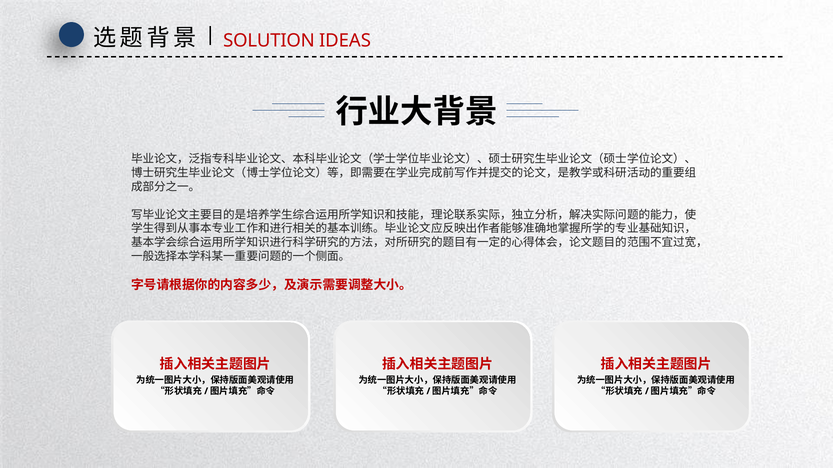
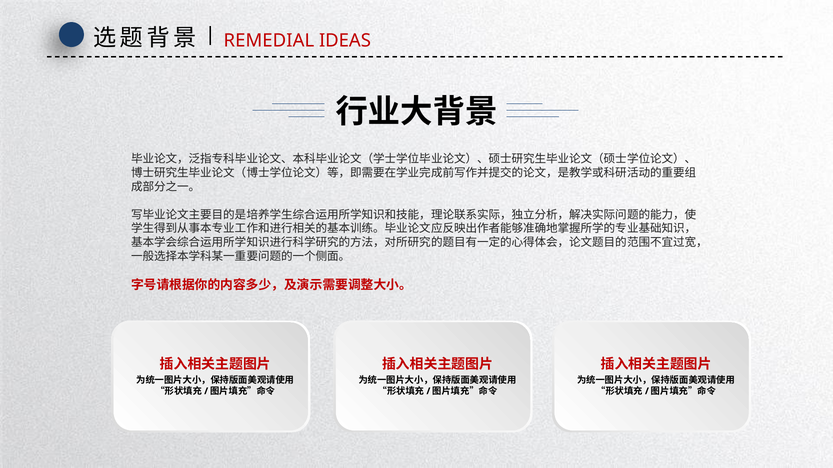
SOLUTION: SOLUTION -> REMEDIAL
